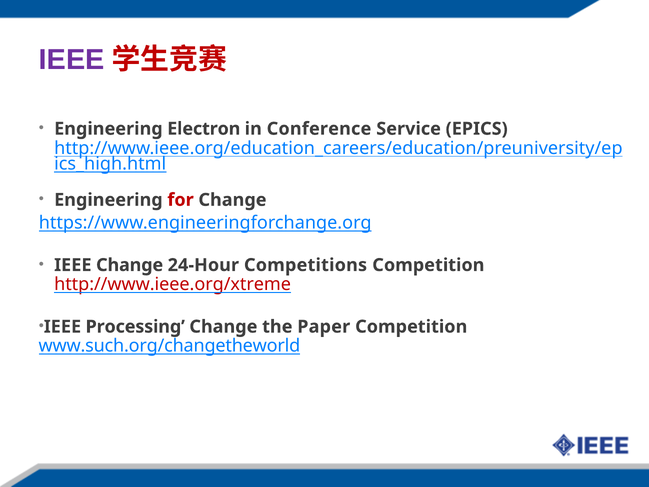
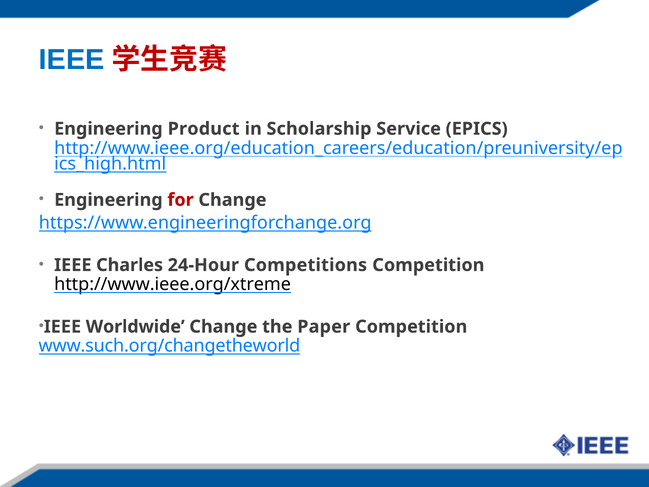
IEEE at (72, 60) colour: purple -> blue
Electron: Electron -> Product
Conference: Conference -> Scholarship
IEEE Change: Change -> Charles
http://www.ieee.org/xtreme colour: red -> black
Processing: Processing -> Worldwide
